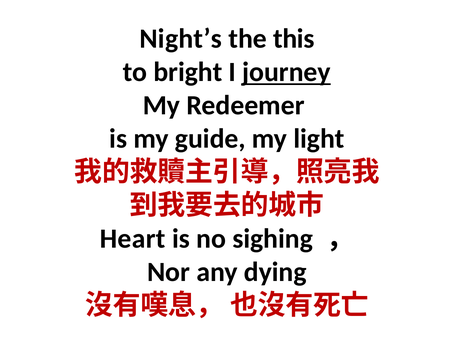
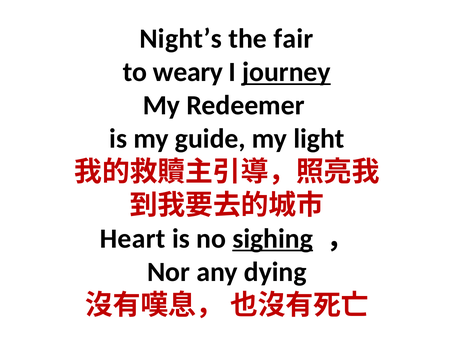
this: this -> fair
bright: bright -> weary
sighing underline: none -> present
